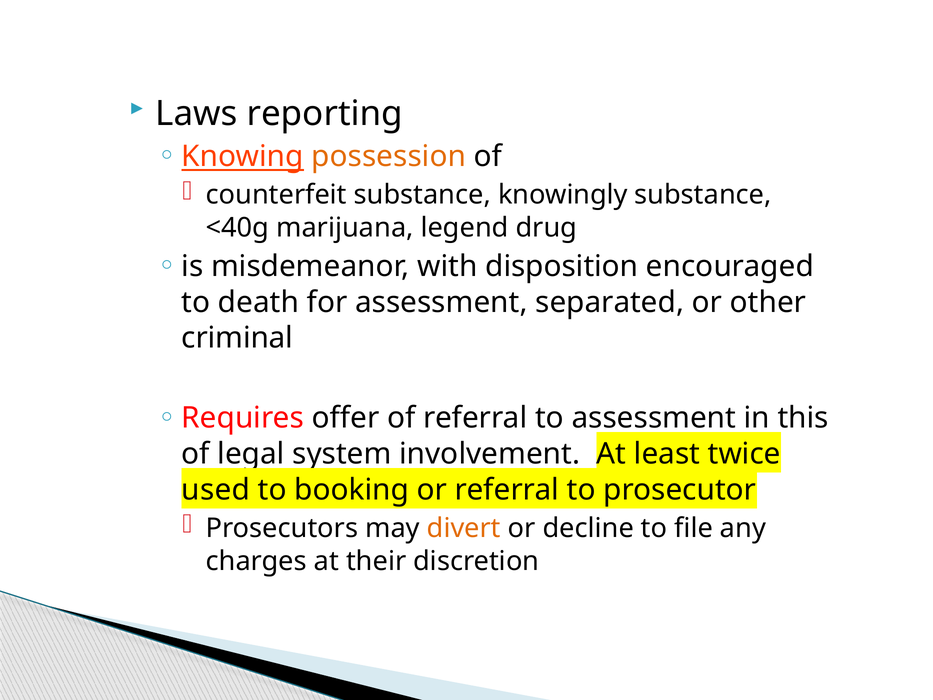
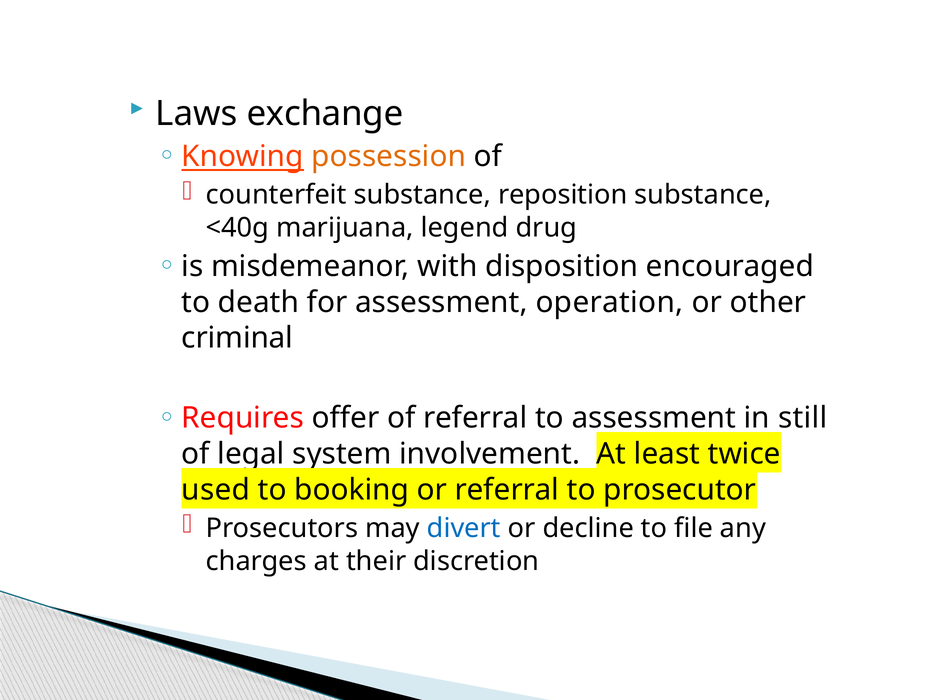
reporting: reporting -> exchange
knowingly: knowingly -> reposition
separated: separated -> operation
this: this -> still
divert colour: orange -> blue
